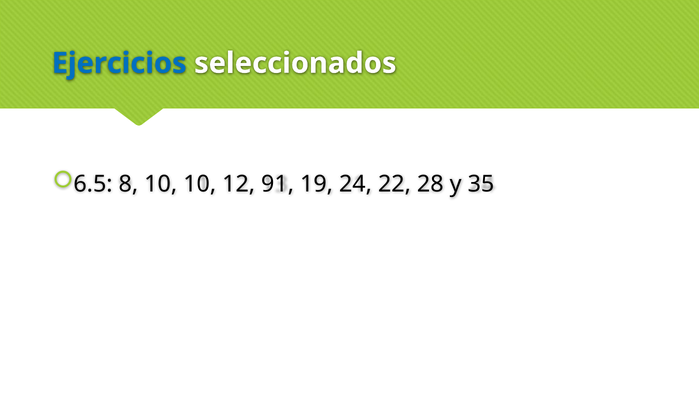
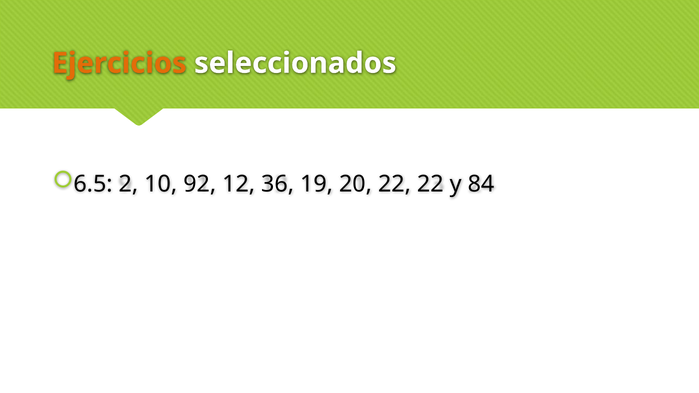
Ejercicios colour: blue -> orange
8: 8 -> 2
10 10: 10 -> 92
91: 91 -> 36
24: 24 -> 20
22 28: 28 -> 22
35: 35 -> 84
